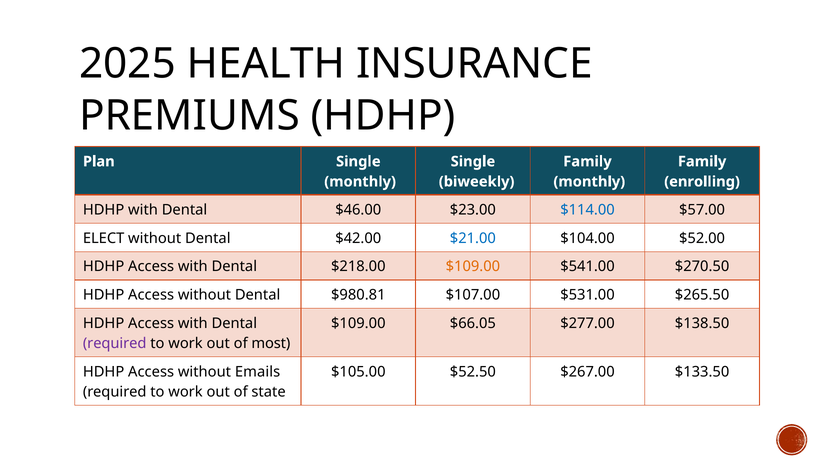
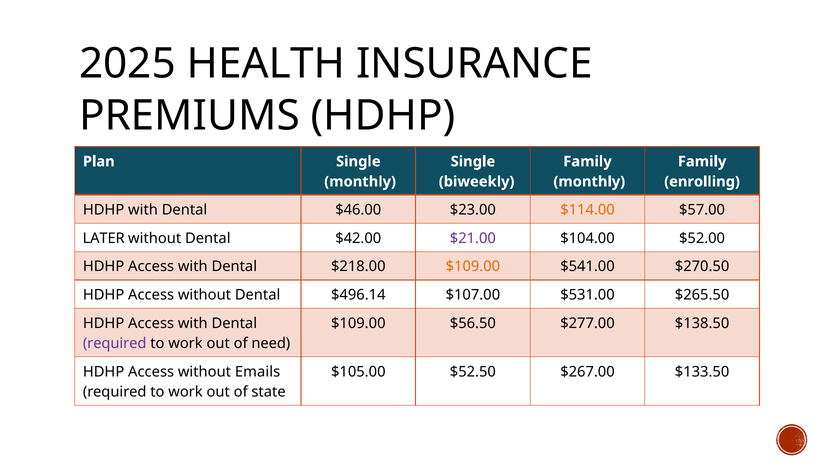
$114.00 colour: blue -> orange
ELECT: ELECT -> LATER
$21.00 colour: blue -> purple
$980.81: $980.81 -> $496.14
$66.05: $66.05 -> $56.50
most: most -> need
